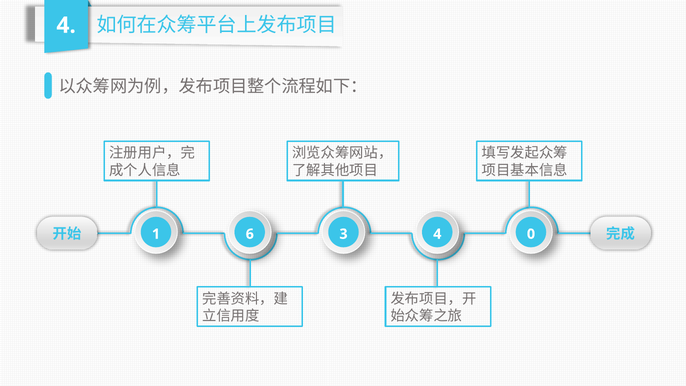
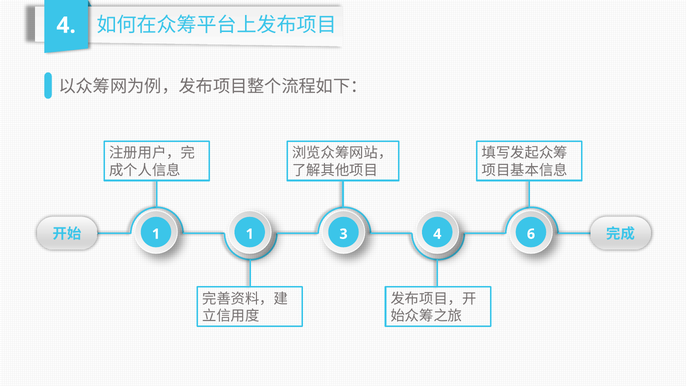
1 6: 6 -> 1
0: 0 -> 6
